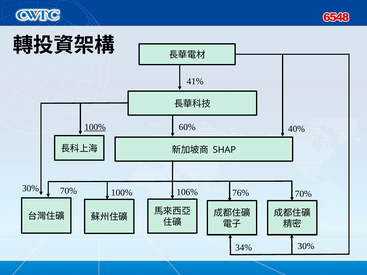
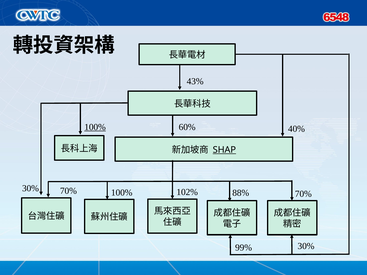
41%: 41% -> 43%
SHAP underline: none -> present
106%: 106% -> 102%
76%: 76% -> 88%
34%: 34% -> 99%
